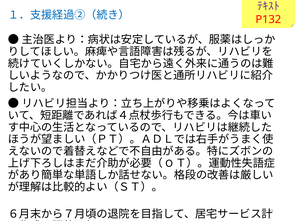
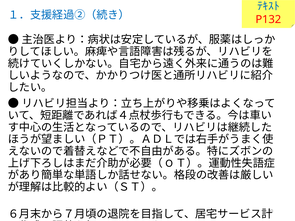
ﾃｷｽﾄ colour: purple -> blue
